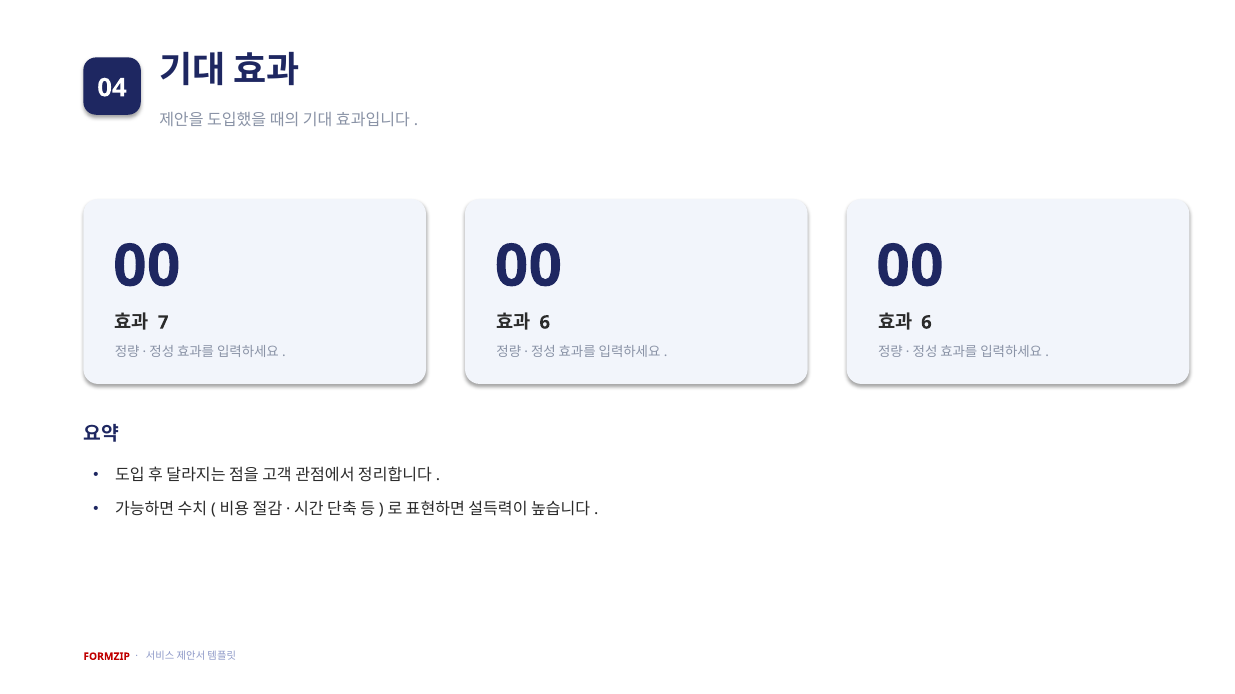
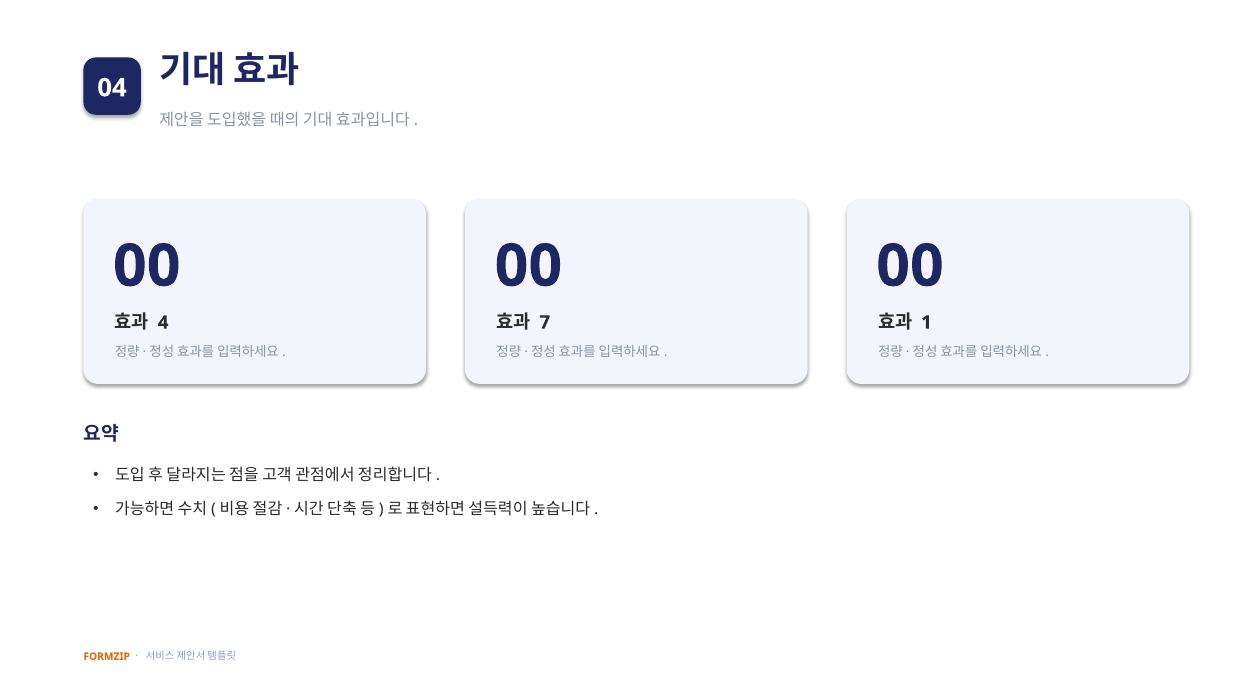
7: 7 -> 4
6 at (545, 323): 6 -> 7
6 at (926, 323): 6 -> 1
FORMZIP colour: red -> orange
